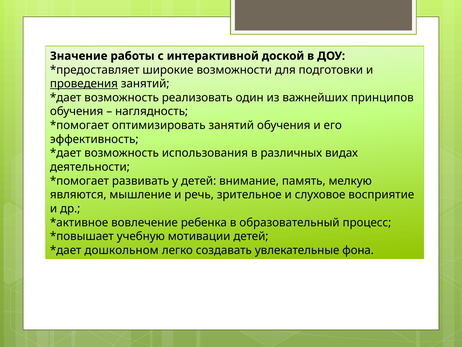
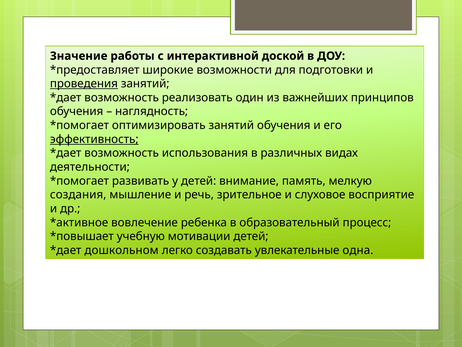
эффективность underline: none -> present
являются: являются -> создания
фона: фона -> одна
